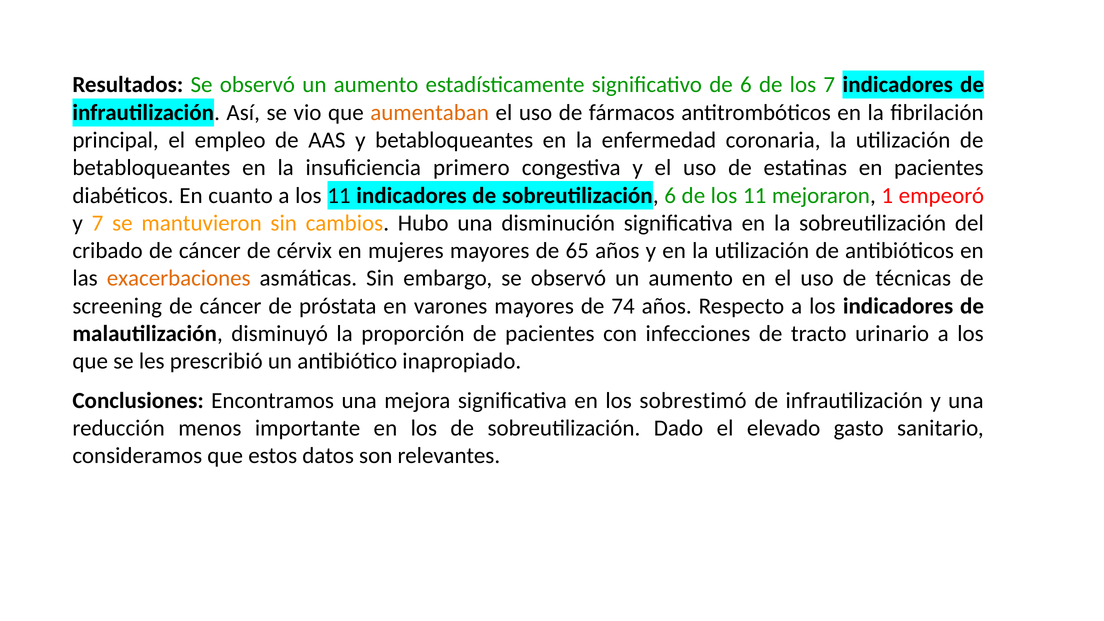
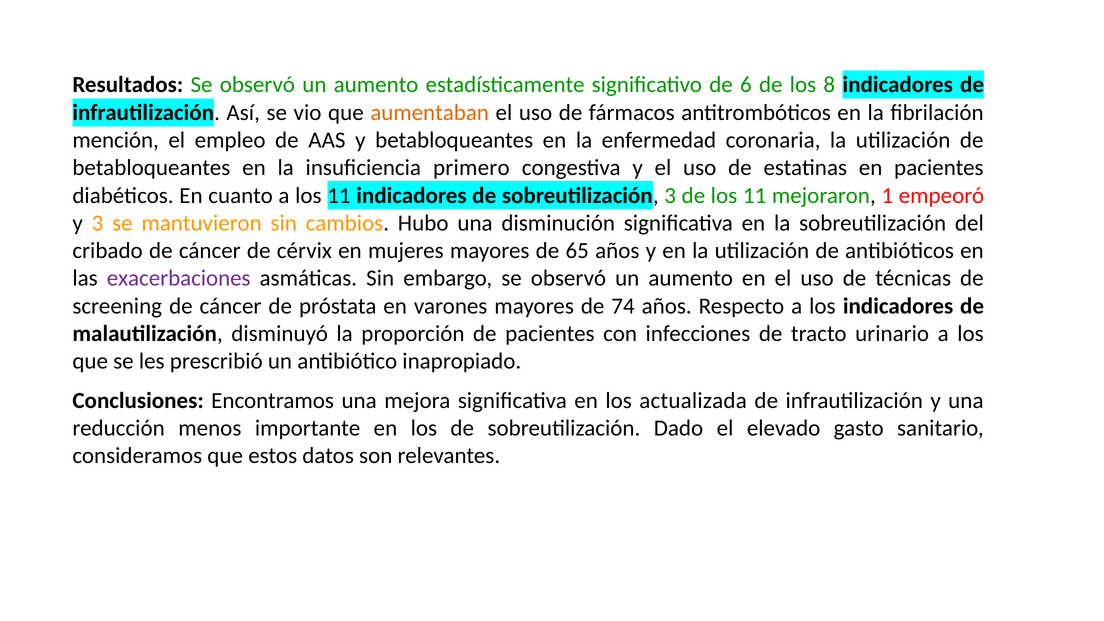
los 7: 7 -> 8
principal: principal -> mención
sobreutilización 6: 6 -> 3
y 7: 7 -> 3
exacerbaciones colour: orange -> purple
sobrestimó: sobrestimó -> actualizada
